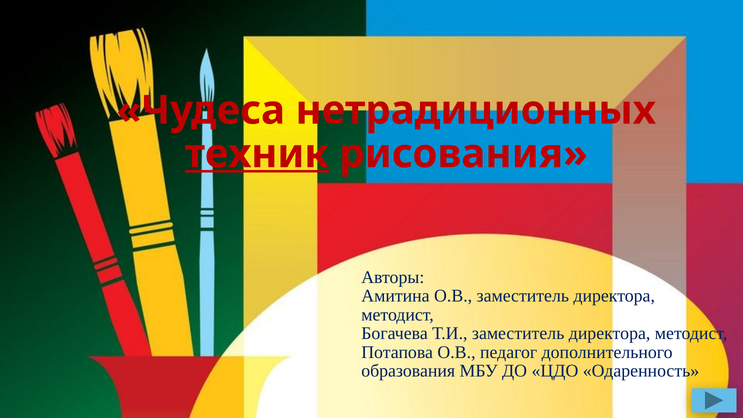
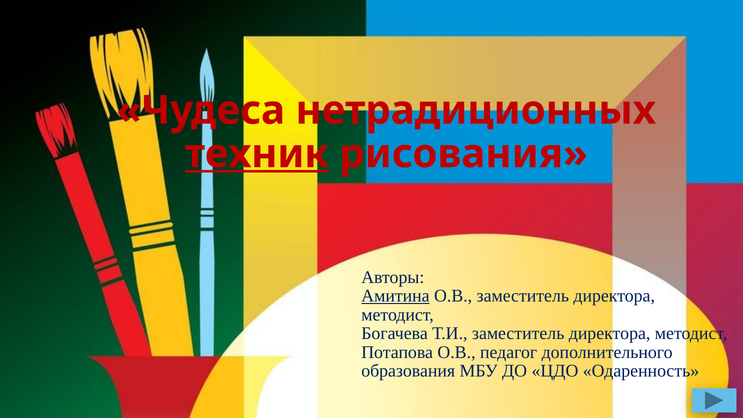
Амитина underline: none -> present
